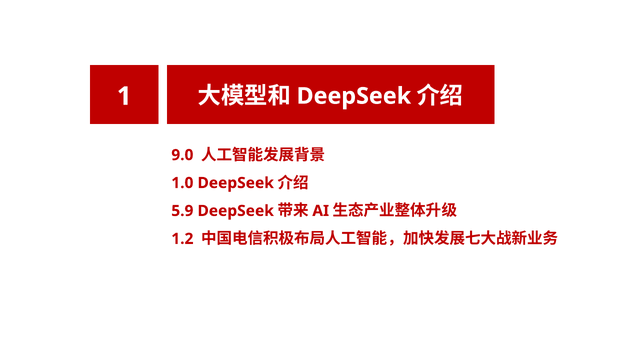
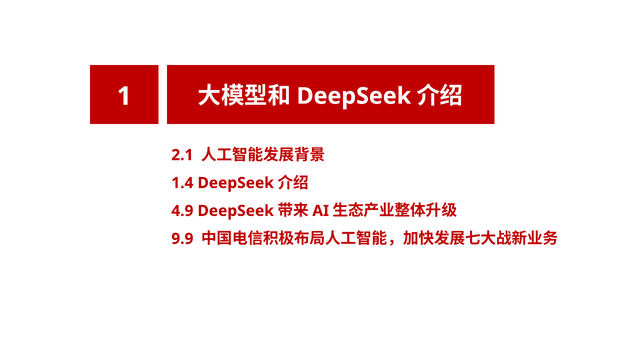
9.0: 9.0 -> 2.1
1.0: 1.0 -> 1.4
5.9: 5.9 -> 4.9
1.2: 1.2 -> 9.9
